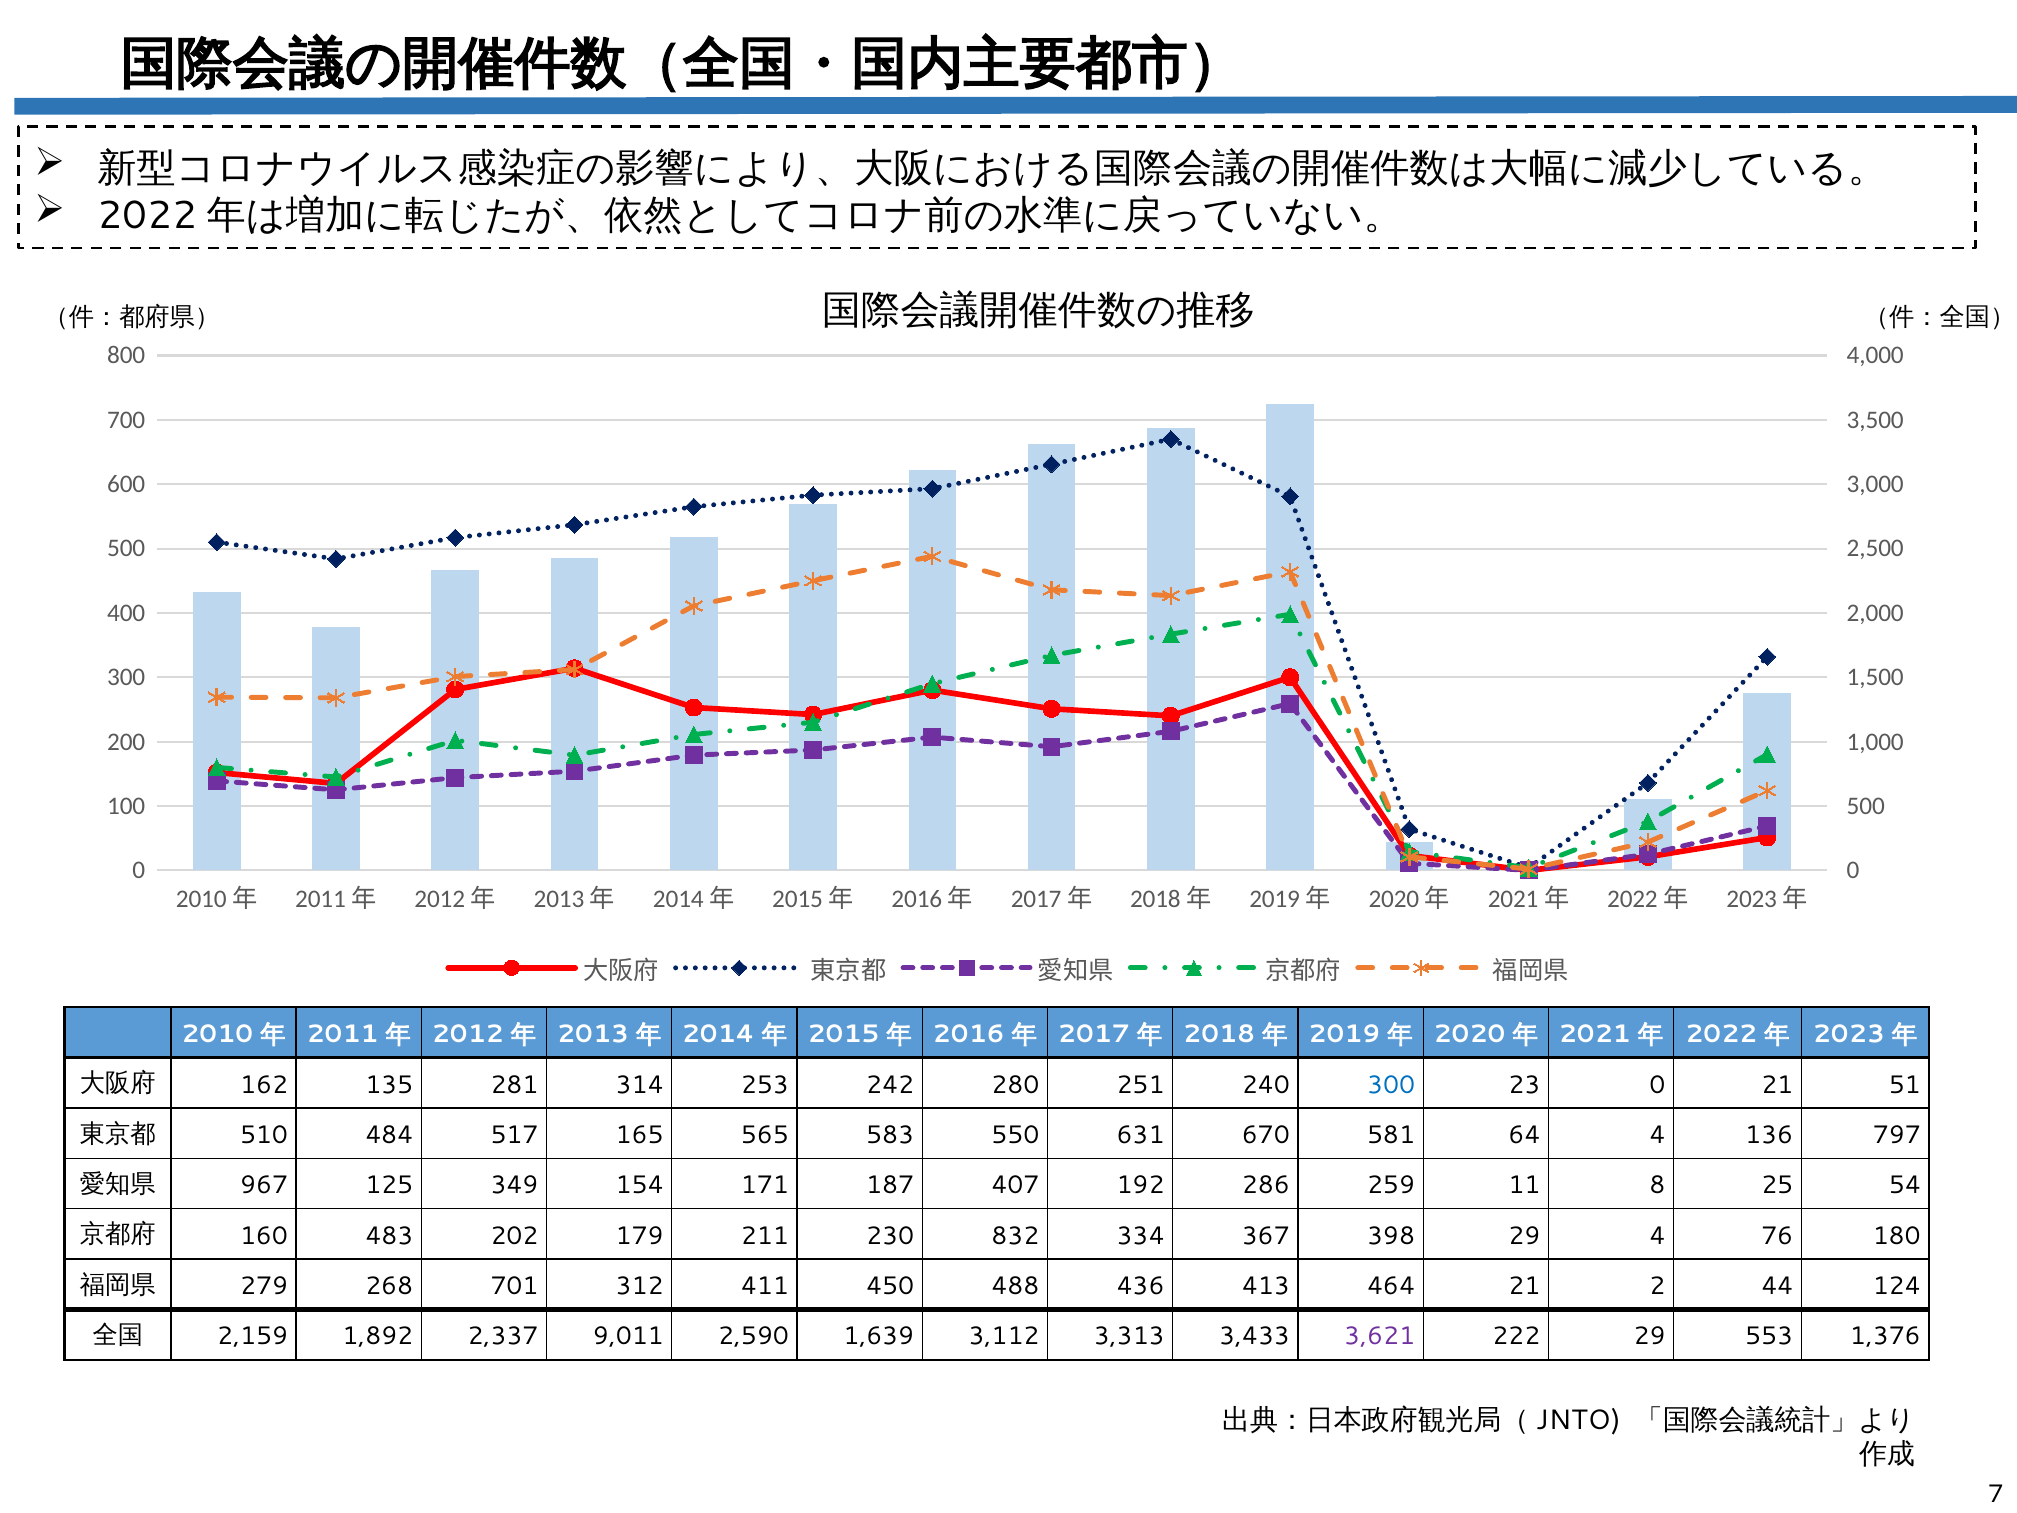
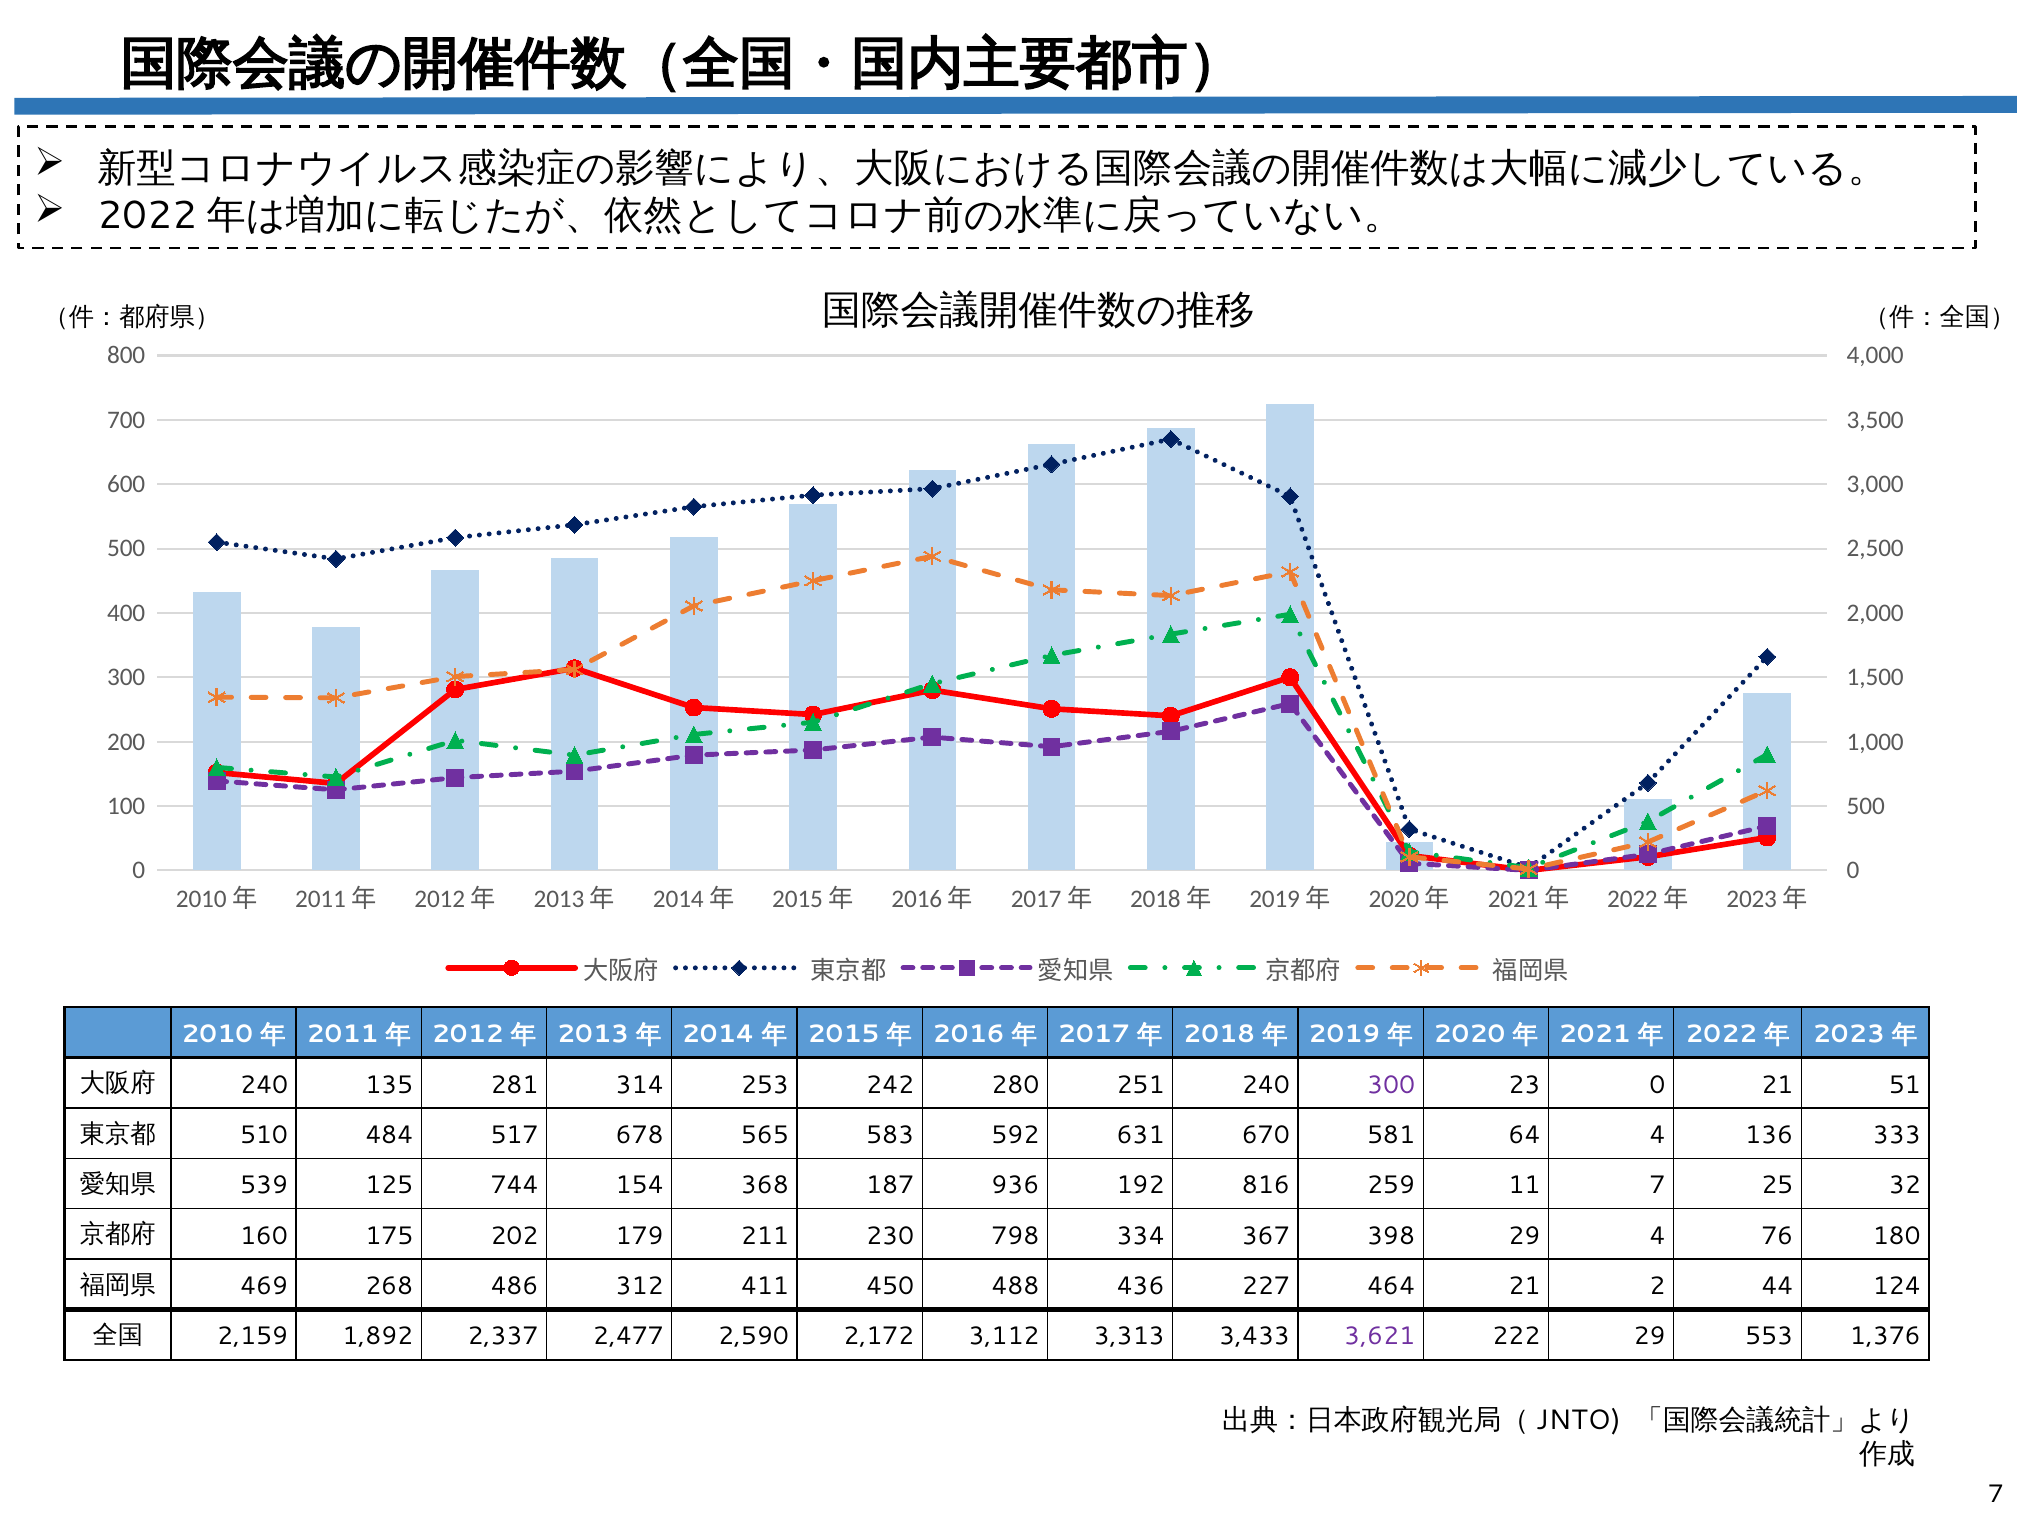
162 at (264, 1085): 162 -> 240
300 at (1391, 1085) colour: blue -> purple
165: 165 -> 678
550: 550 -> 592
797: 797 -> 333
967: 967 -> 539
349: 349 -> 744
171: 171 -> 368
407: 407 -> 936
286: 286 -> 816
11 8: 8 -> 7
54: 54 -> 32
483: 483 -> 175
832: 832 -> 798
279: 279 -> 469
701: 701 -> 486
413: 413 -> 227
9,011: 9,011 -> 2,477
1,639: 1,639 -> 2,172
